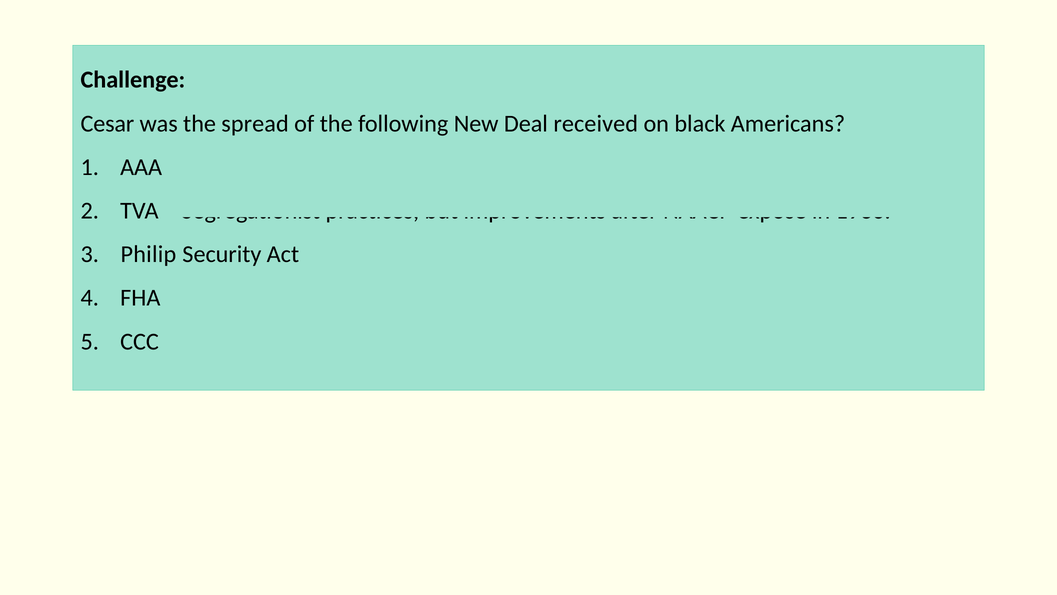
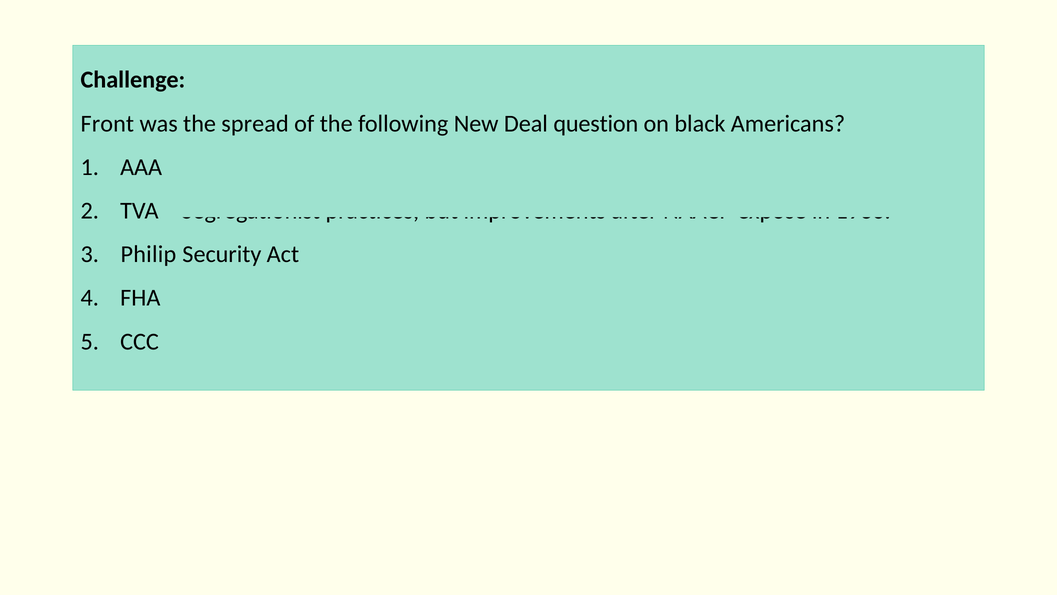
Cesar: Cesar -> Front
Deal received: received -> question
